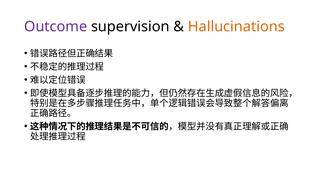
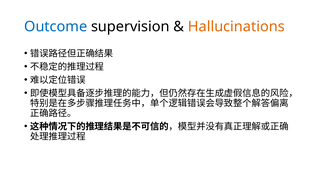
Outcome colour: purple -> blue
